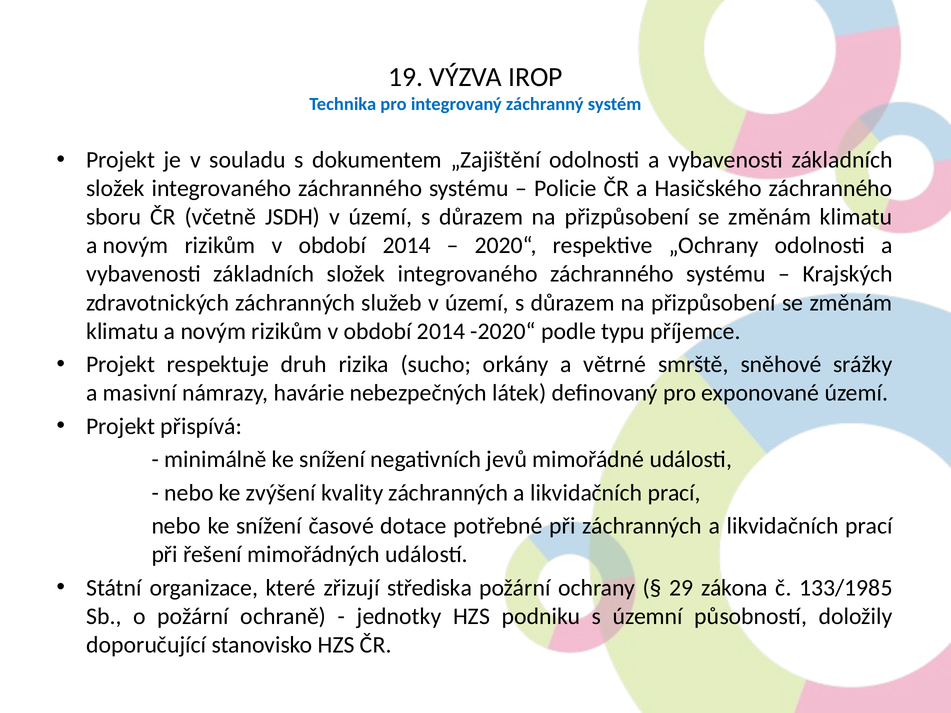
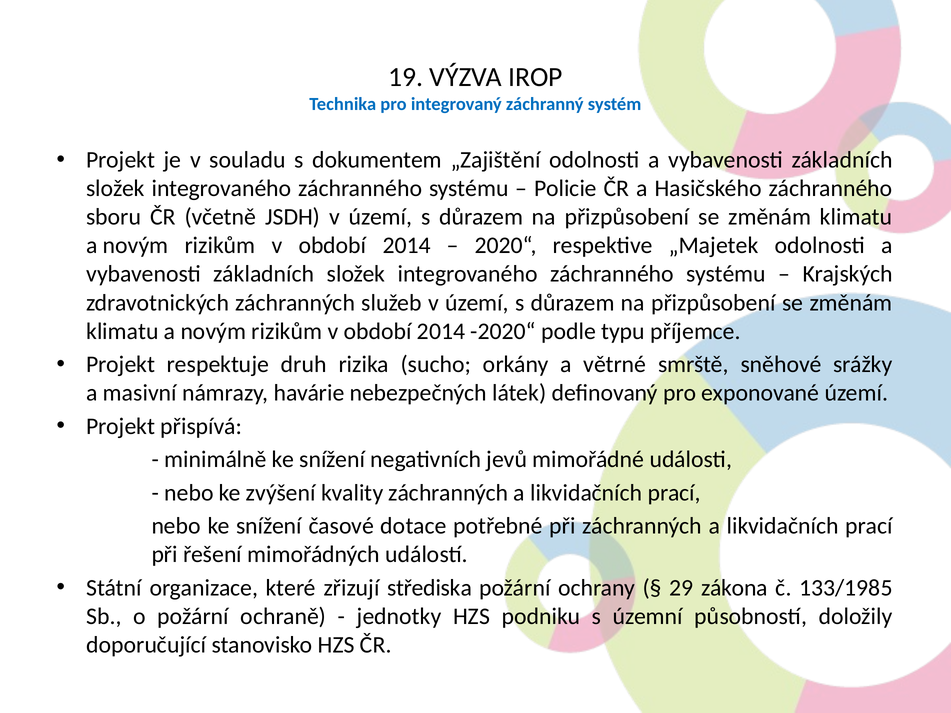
„Ochrany: „Ochrany -> „Majetek
